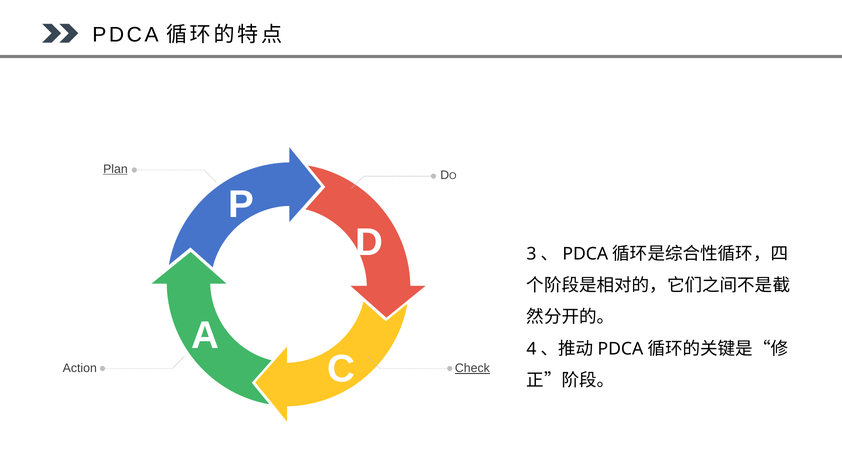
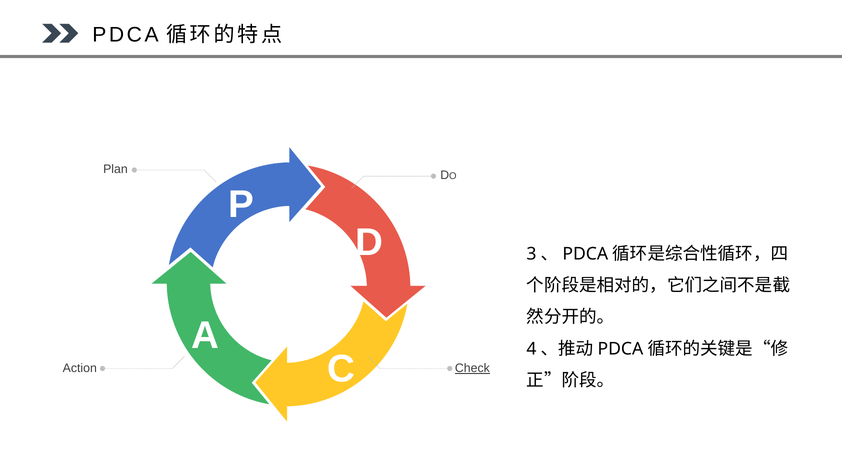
Plan underline: present -> none
